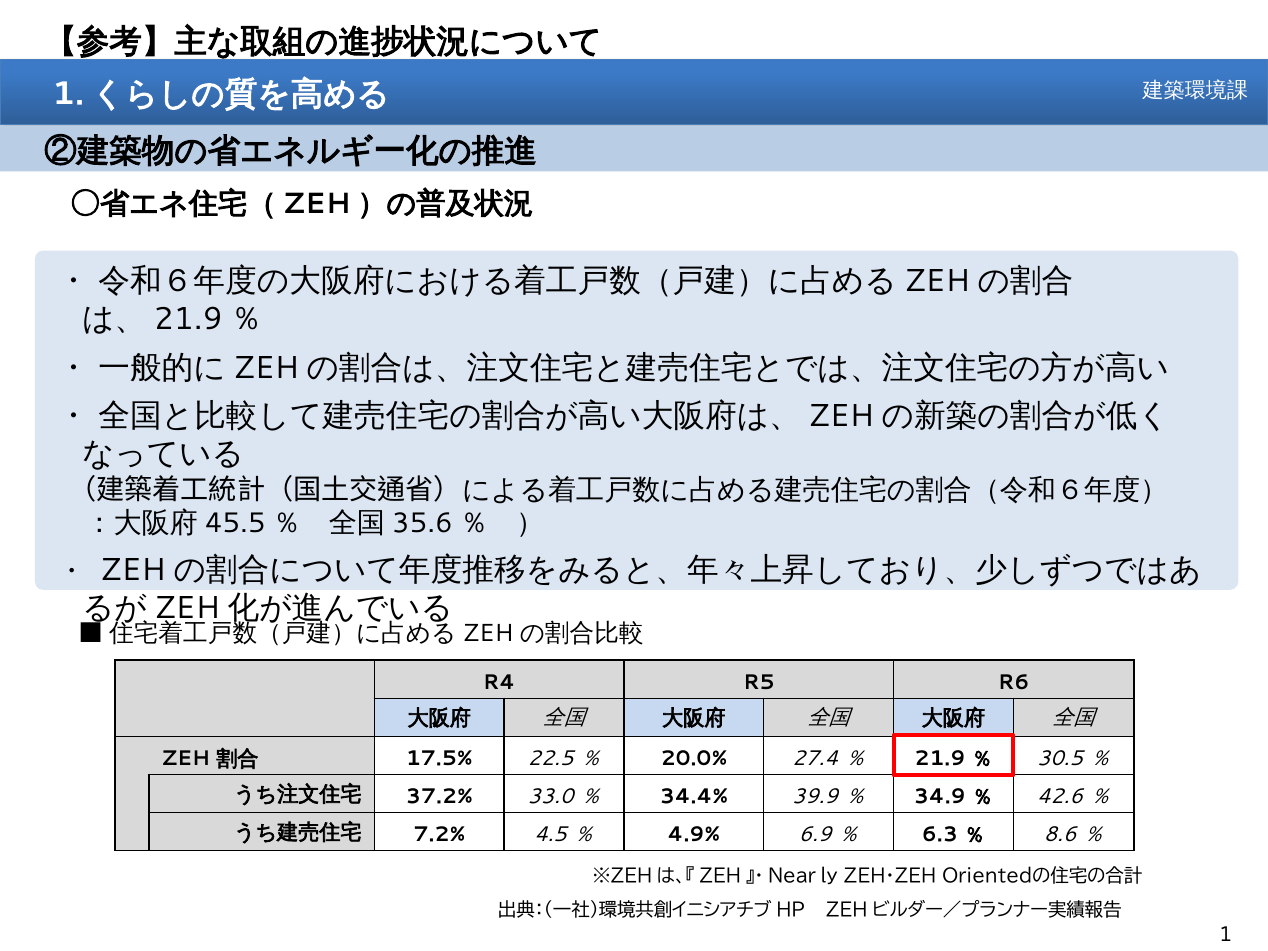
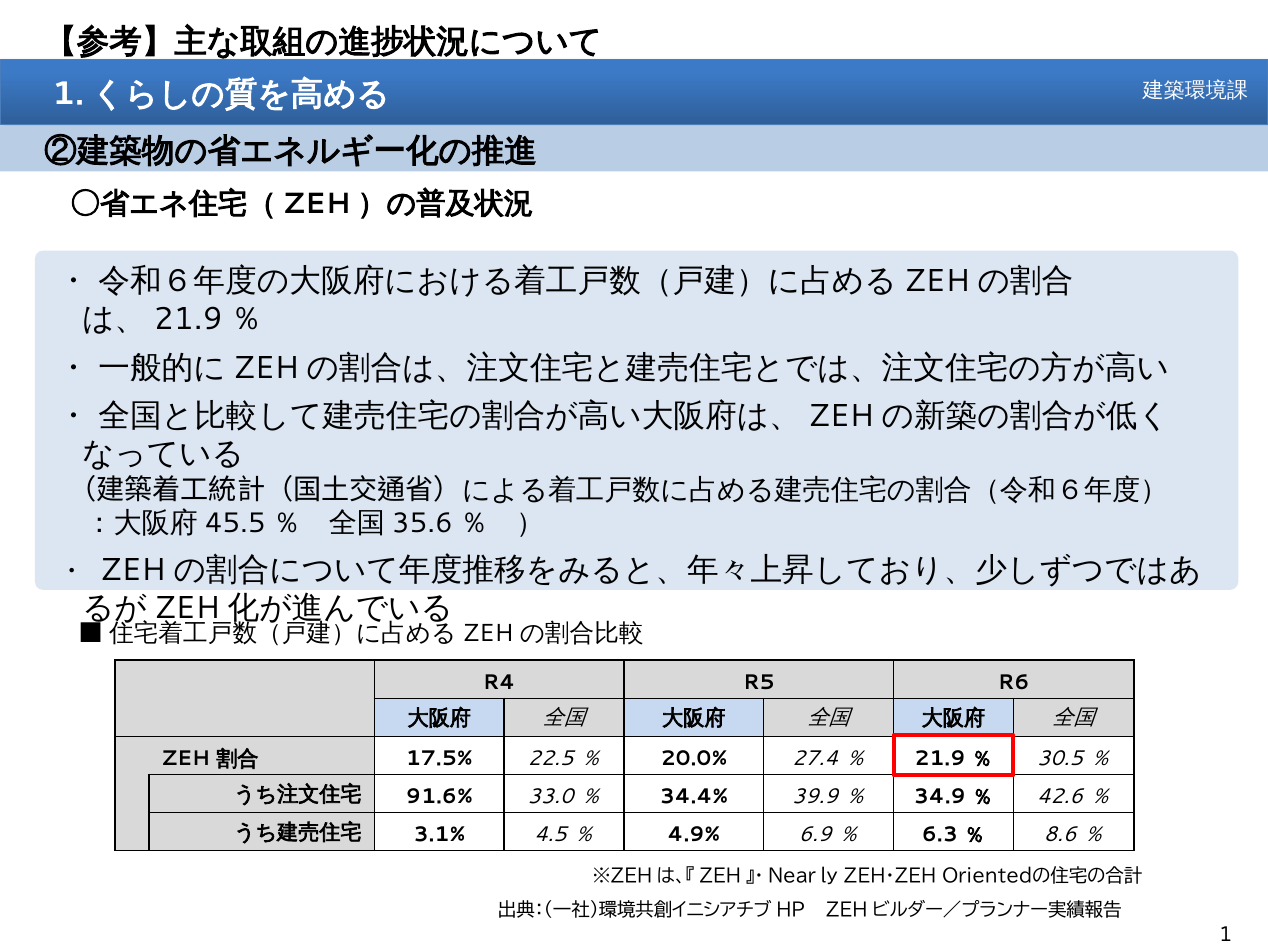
37.2%: 37.2% -> 91.6%
7.2%: 7.2% -> 3.1%
